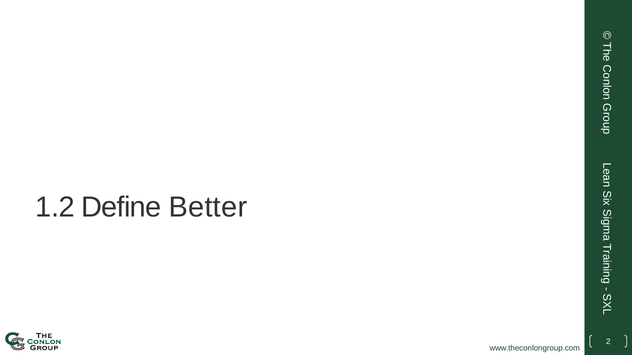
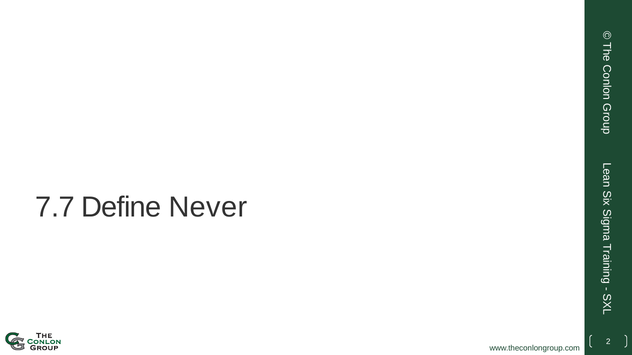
1.2: 1.2 -> 7.7
Better: Better -> Never
